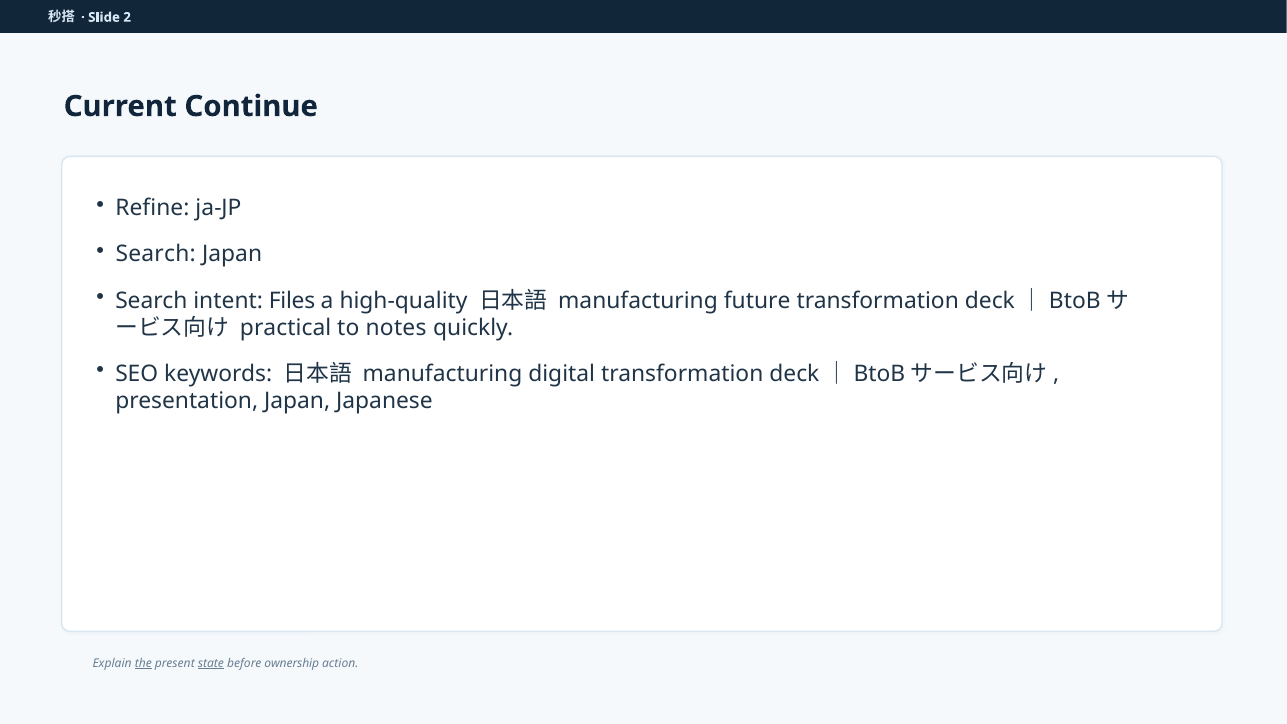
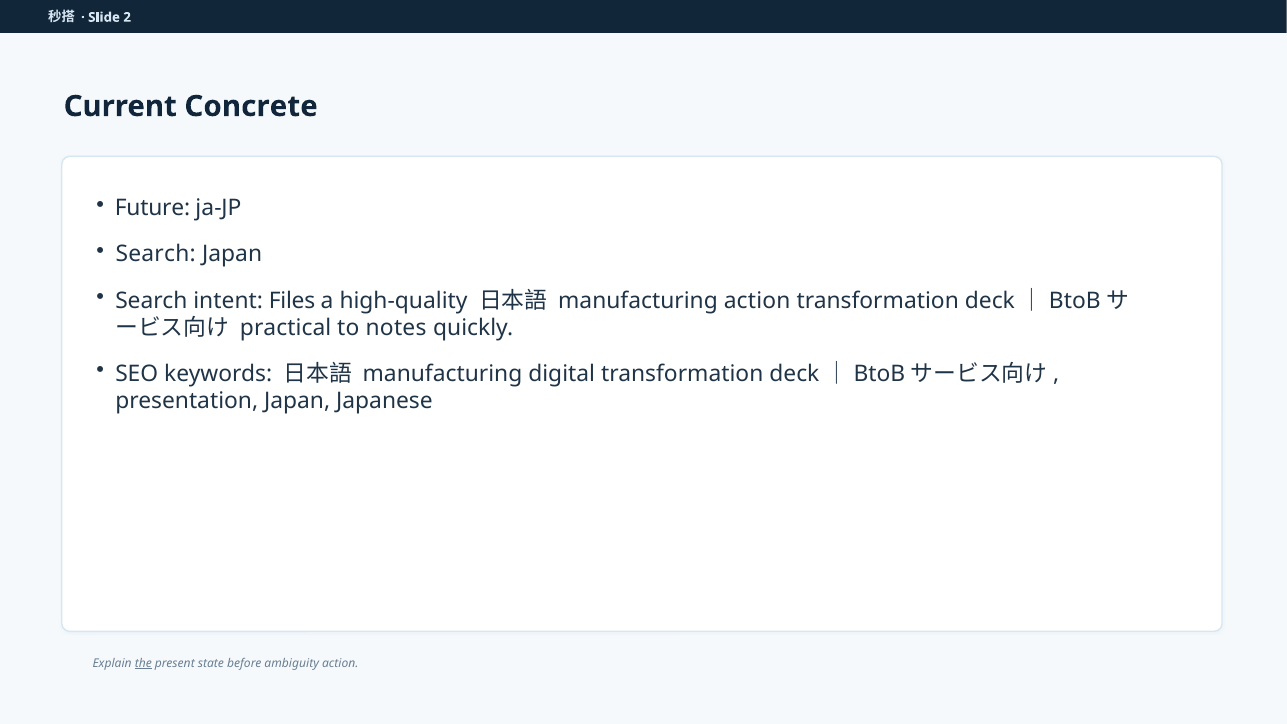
Continue: Continue -> Concrete
Refine: Refine -> Future
manufacturing future: future -> action
state underline: present -> none
ownership: ownership -> ambiguity
